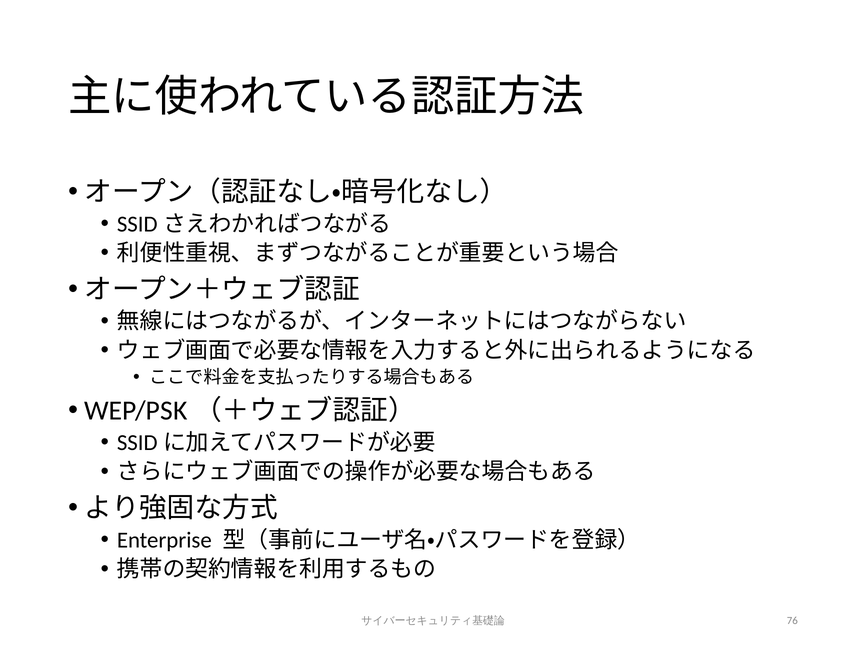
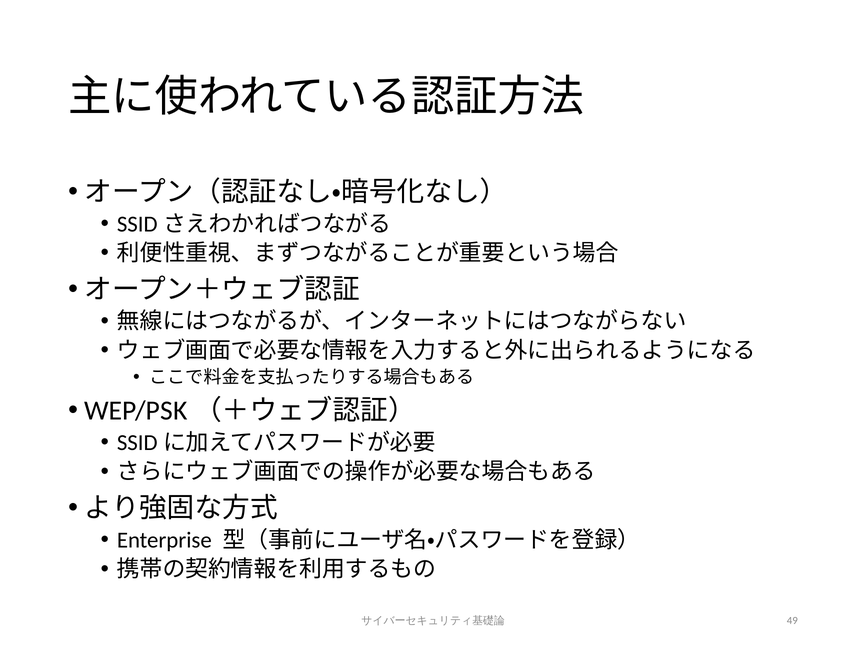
76: 76 -> 49
